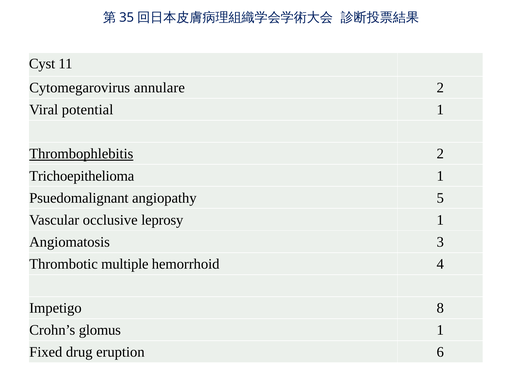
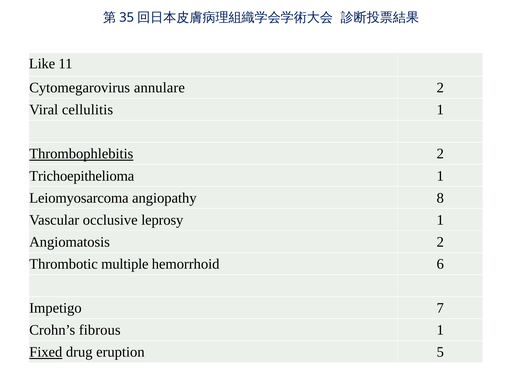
Cyst: Cyst -> Like
potential: potential -> cellulitis
Psuedomalignant: Psuedomalignant -> Leiomyosarcoma
5: 5 -> 8
Angiomatosis 3: 3 -> 2
4: 4 -> 6
8: 8 -> 7
glomus: glomus -> fibrous
Fixed underline: none -> present
6: 6 -> 5
